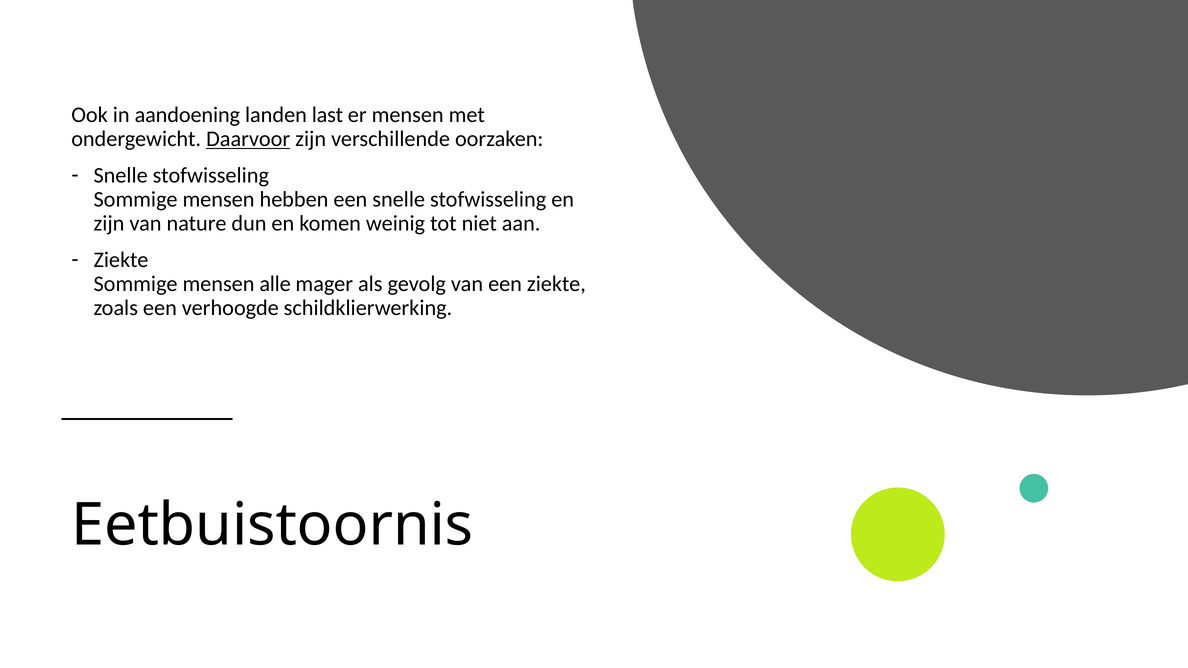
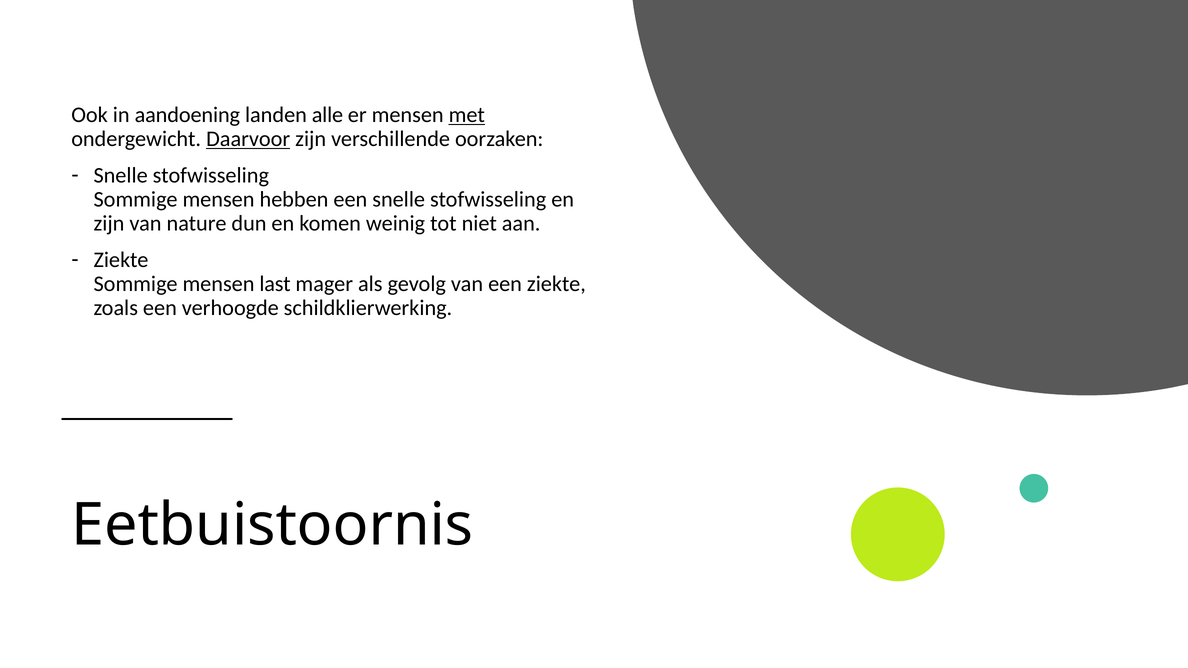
last: last -> alle
met underline: none -> present
alle: alle -> last
